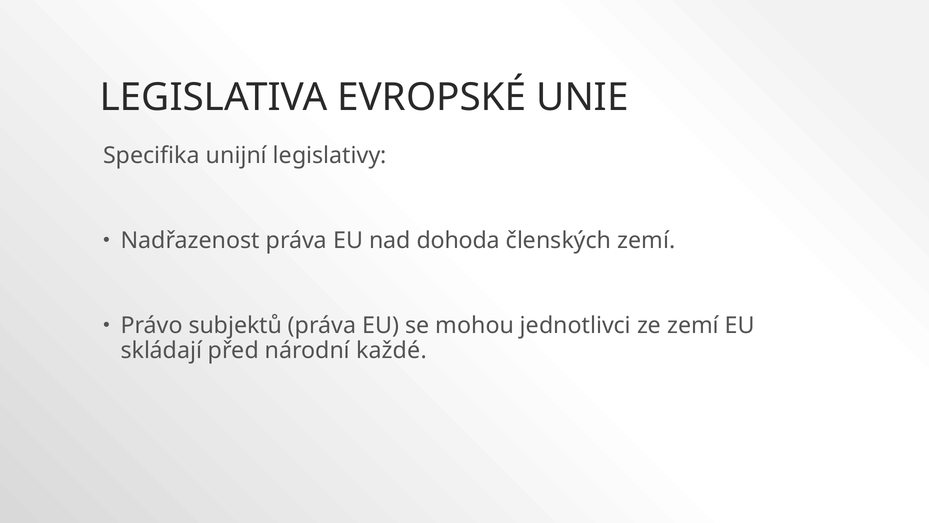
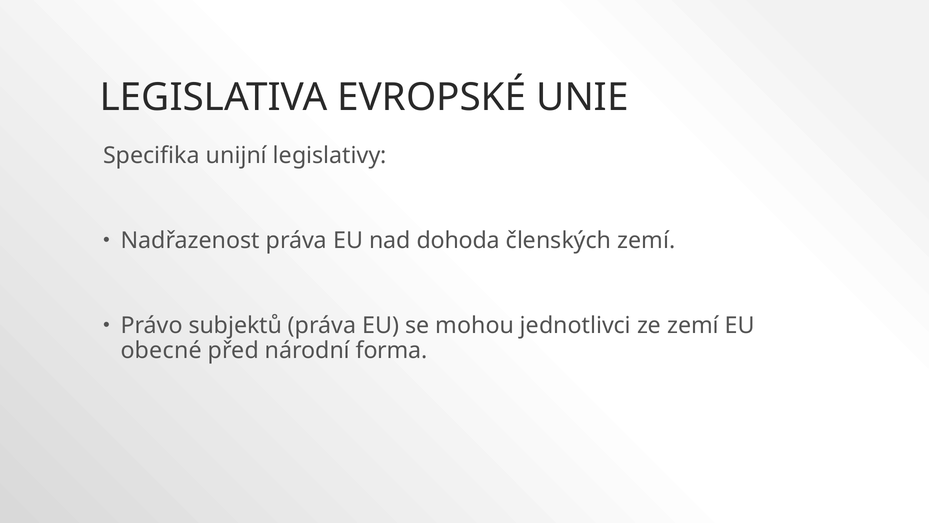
skládají: skládají -> obecné
každé: každé -> forma
